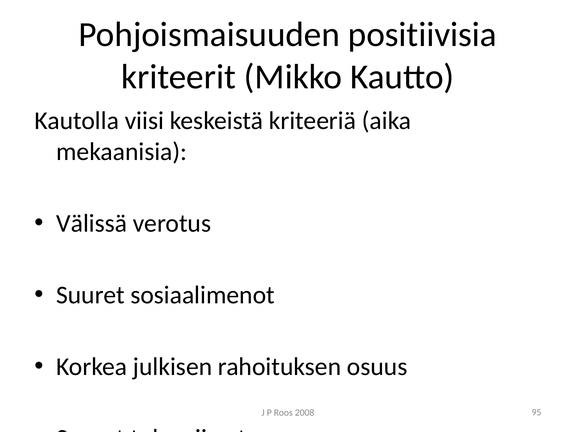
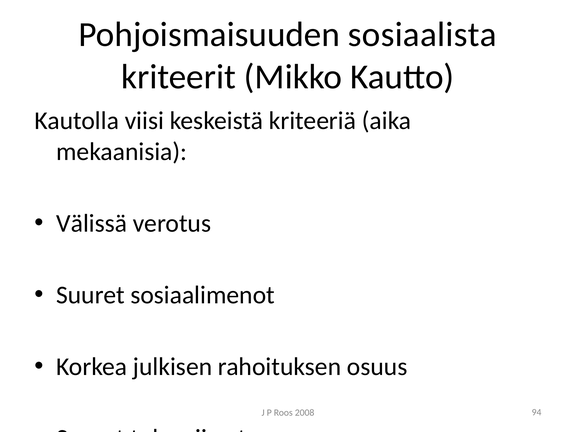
positiivisia: positiivisia -> sosiaalista
95: 95 -> 94
